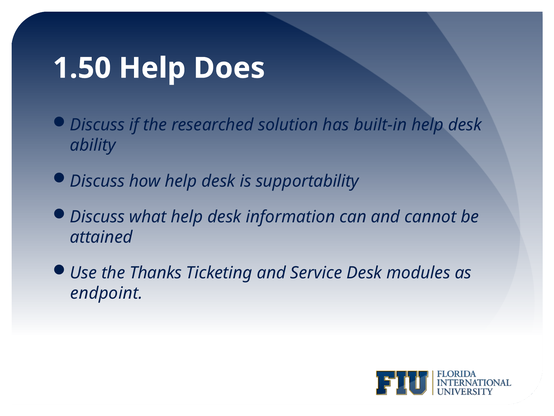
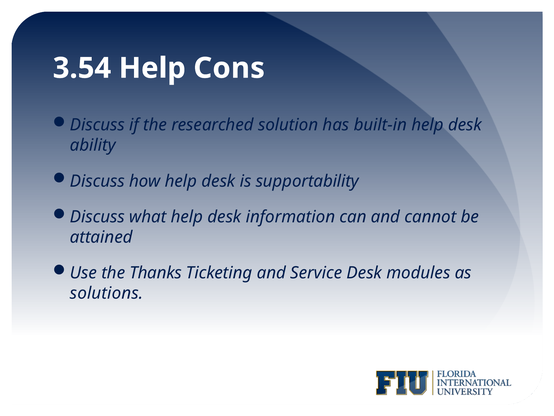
1.50: 1.50 -> 3.54
Does: Does -> Cons
endpoint: endpoint -> solutions
